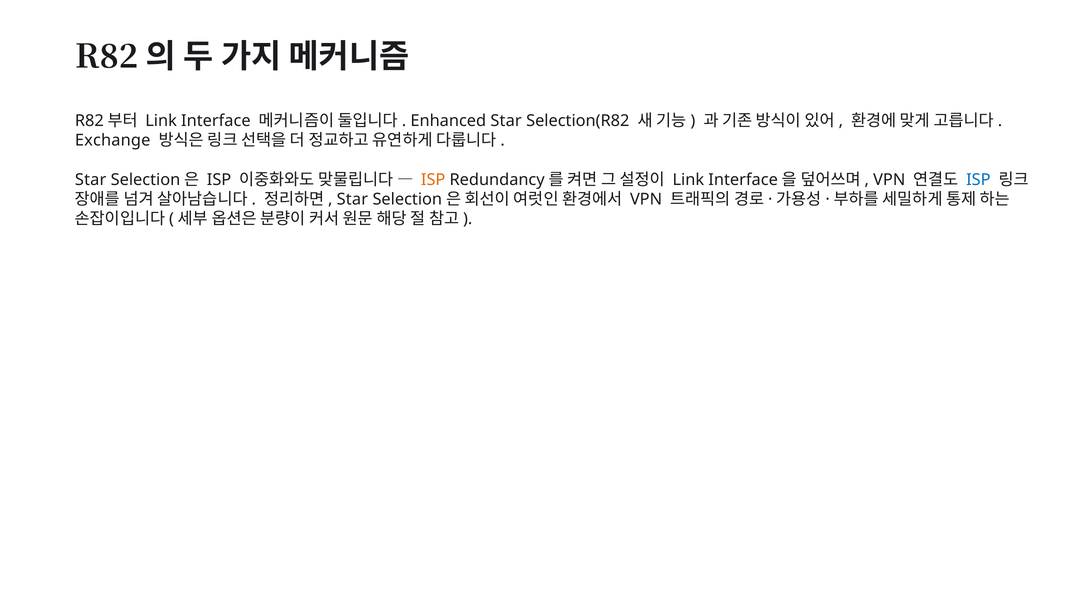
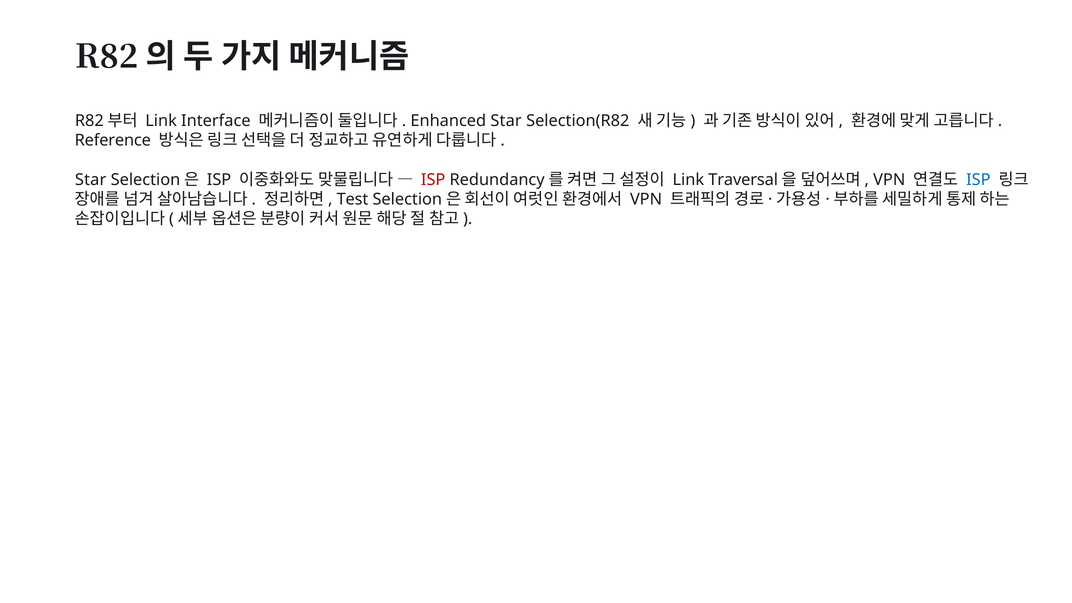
Exchange: Exchange -> Reference
ISP at (433, 180) colour: orange -> red
Interface at (743, 180): Interface -> Traversal
Star at (352, 199): Star -> Test
